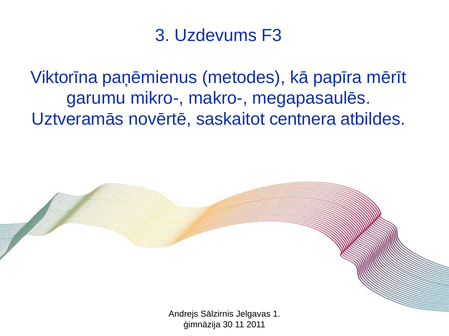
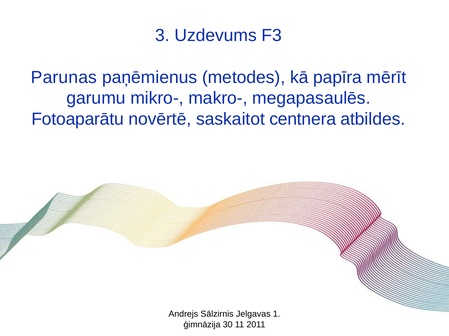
Viktorīna: Viktorīna -> Parunas
Uztveramās: Uztveramās -> Fotoaparātu
